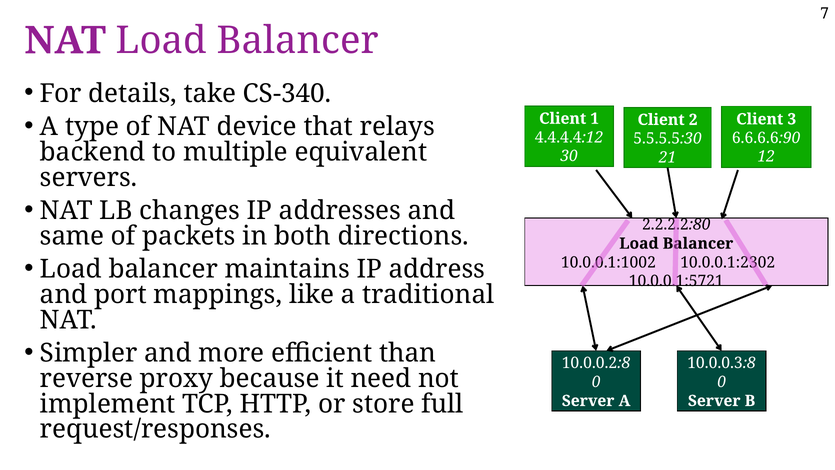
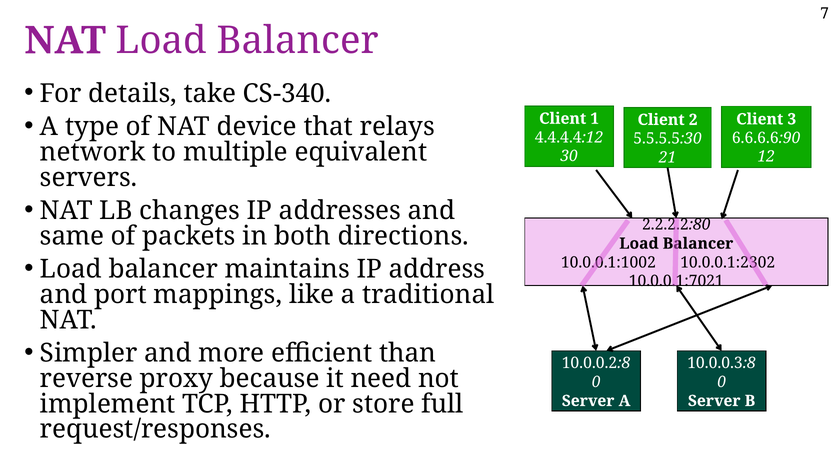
backend: backend -> network
10.0.0.1:5721: 10.0.0.1:5721 -> 10.0.0.1:7021
